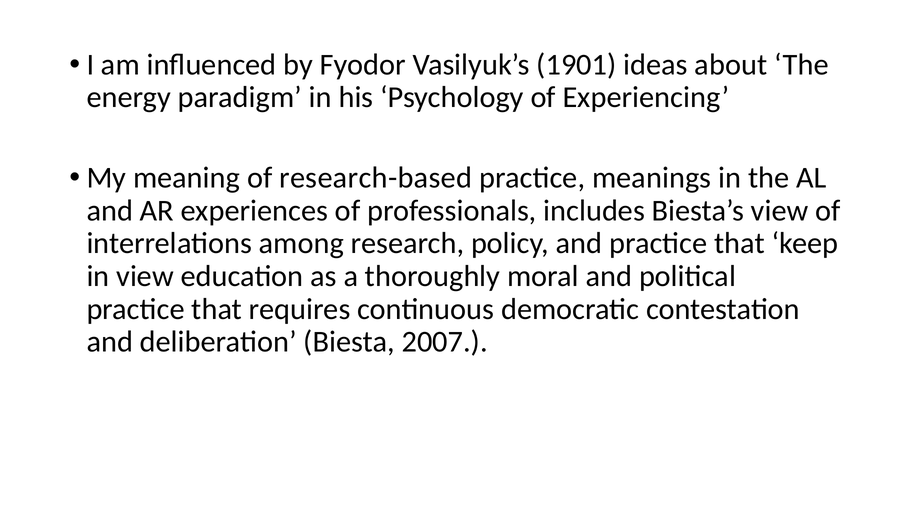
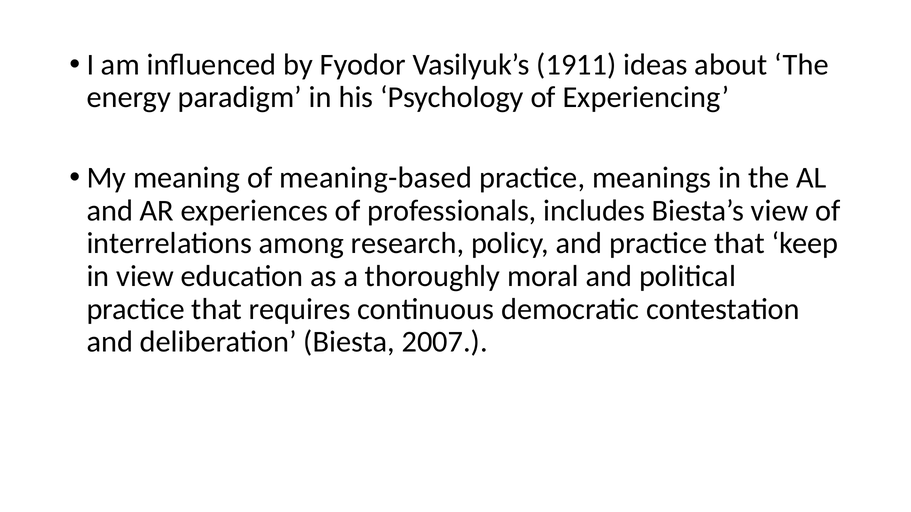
1901: 1901 -> 1911
research-based: research-based -> meaning-based
